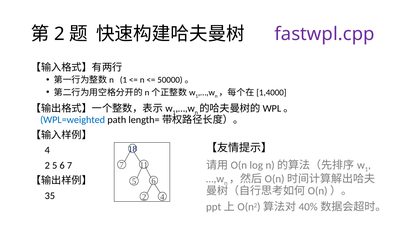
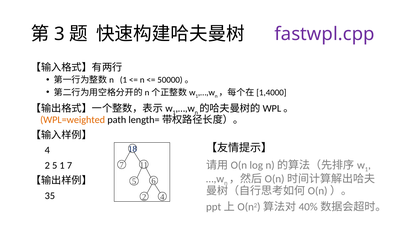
2 at (59, 34): 2 -> 3
WPL=weighted colour: blue -> orange
5 6: 6 -> 1
